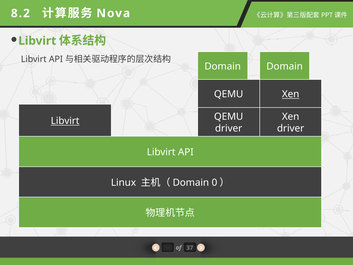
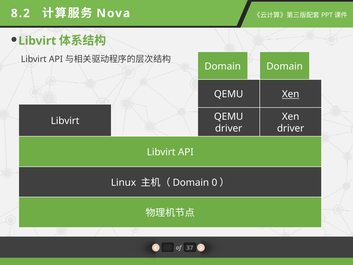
Libvirt at (65, 121) underline: present -> none
